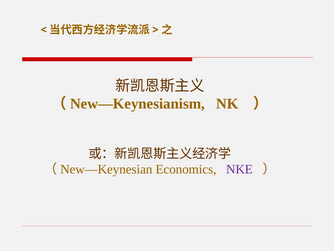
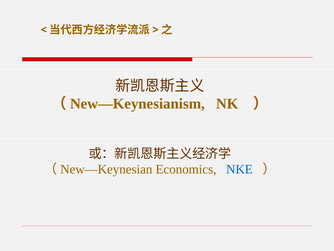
NKE colour: purple -> blue
